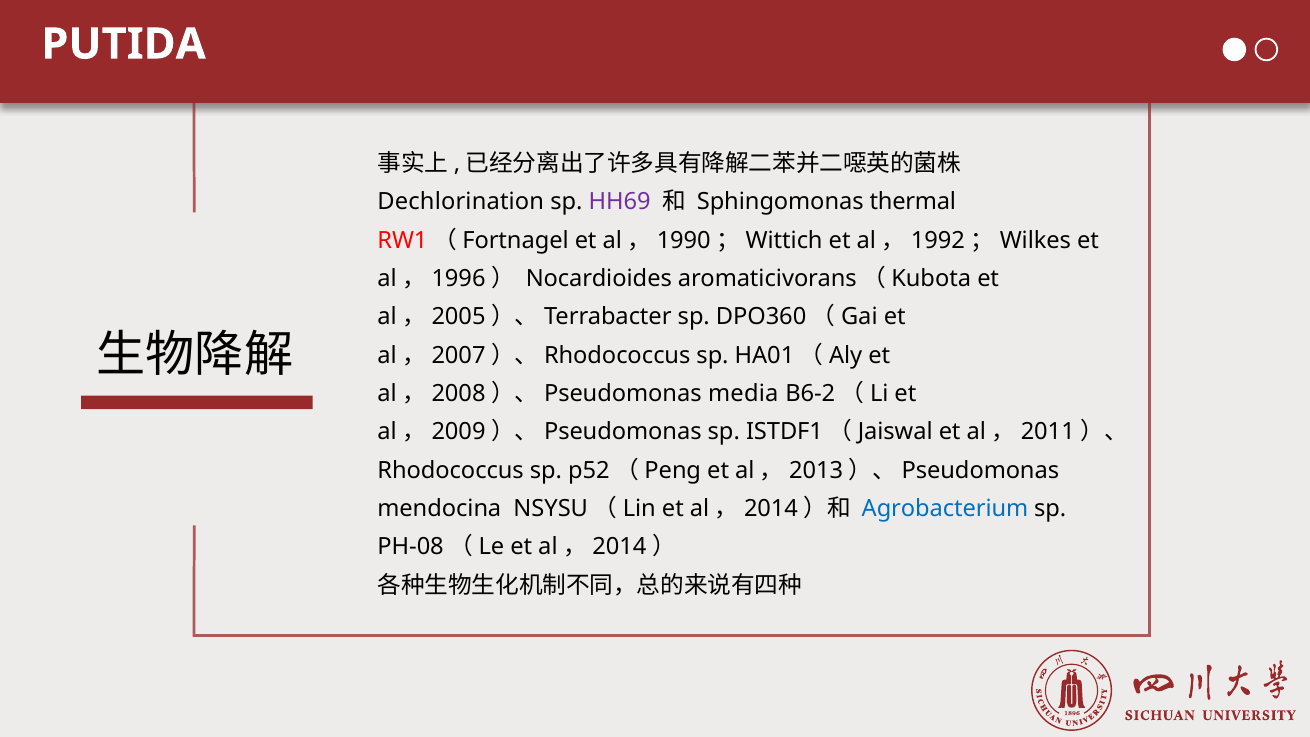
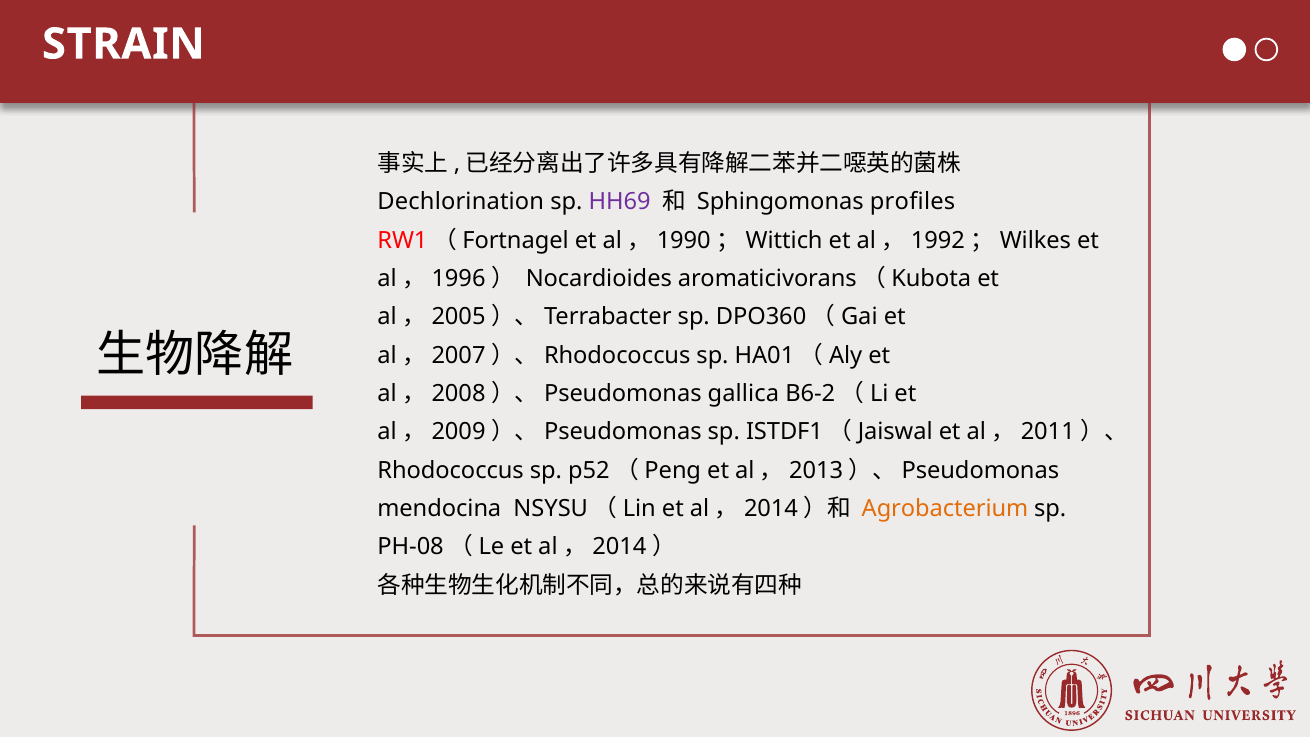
PUTIDA: PUTIDA -> STRAIN
thermal: thermal -> profiles
media: media -> gallica
Agrobacterium colour: blue -> orange
